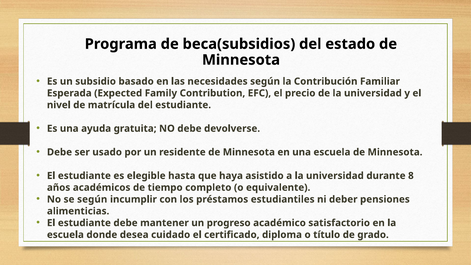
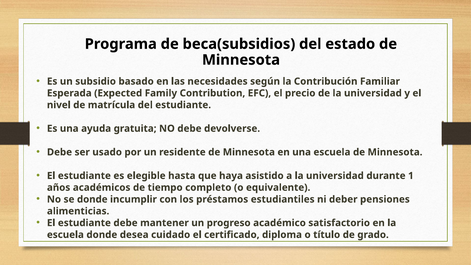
8: 8 -> 1
se según: según -> donde
